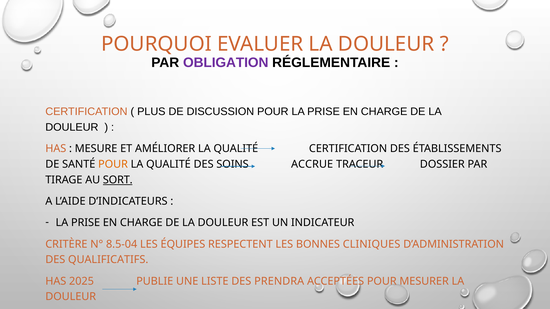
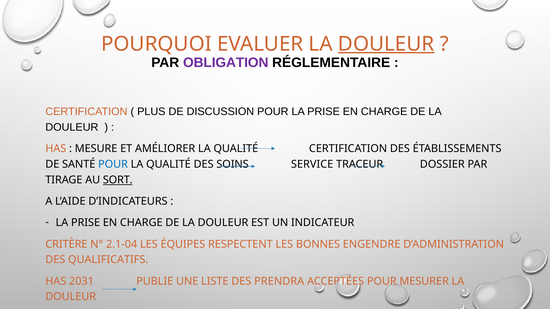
DOULEUR at (386, 44) underline: none -> present
POUR at (113, 165) colour: orange -> blue
ACCRUE: ACCRUE -> SERVICE
8.5-04: 8.5-04 -> 2.1-04
CLINIQUES: CLINIQUES -> ENGENDRE
2025: 2025 -> 2031
